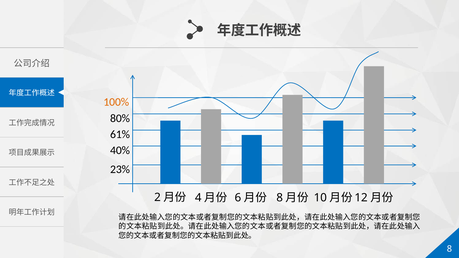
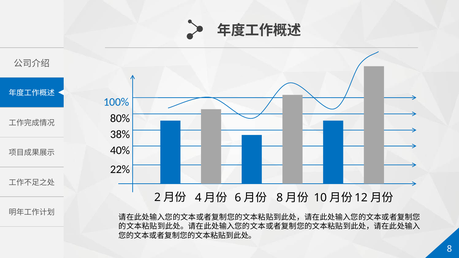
100% colour: orange -> blue
61%: 61% -> 38%
23%: 23% -> 22%
